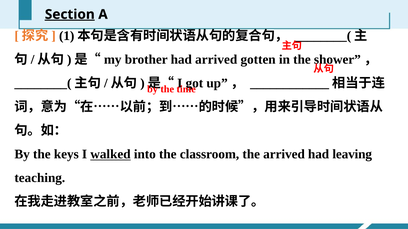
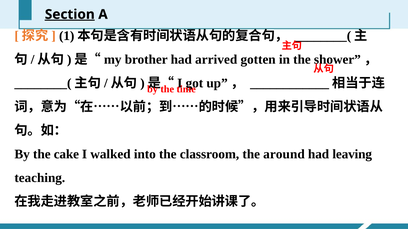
keys: keys -> cake
walked underline: present -> none
the arrived: arrived -> around
